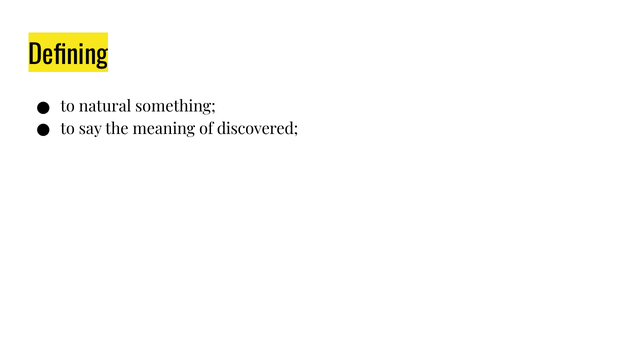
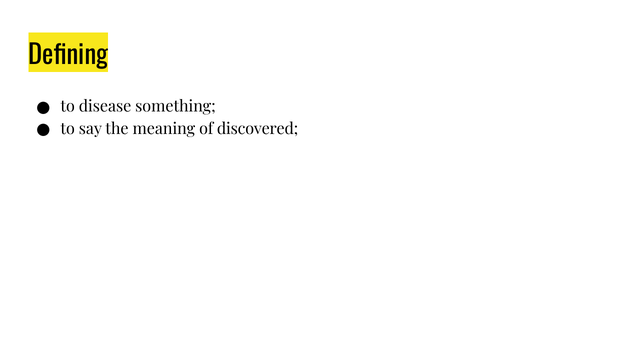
natural: natural -> disease
